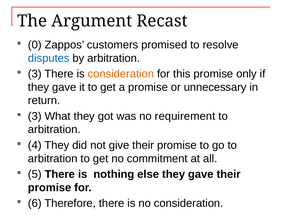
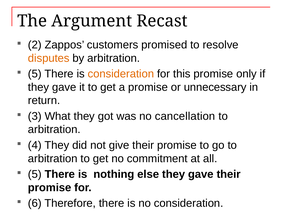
0: 0 -> 2
disputes colour: blue -> orange
3 at (35, 74): 3 -> 5
requirement: requirement -> cancellation
